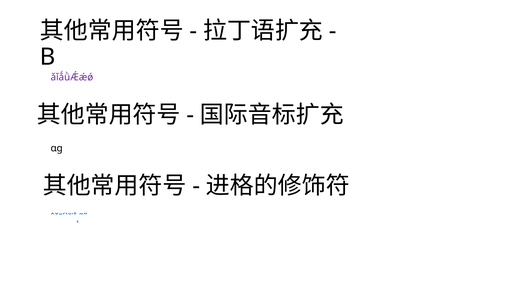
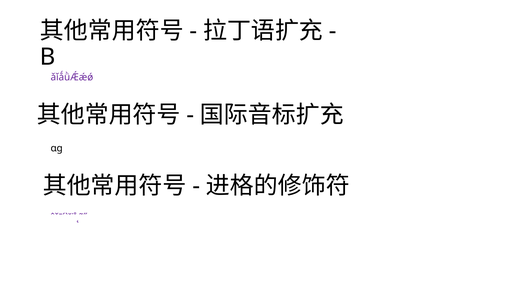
ˆˇˉˊˋ˘˙˚˛˜˝ colour: blue -> purple
